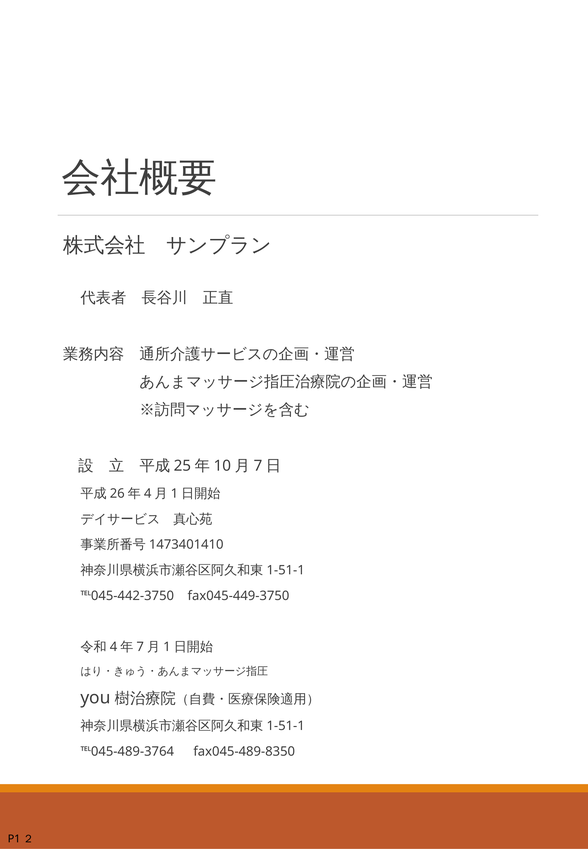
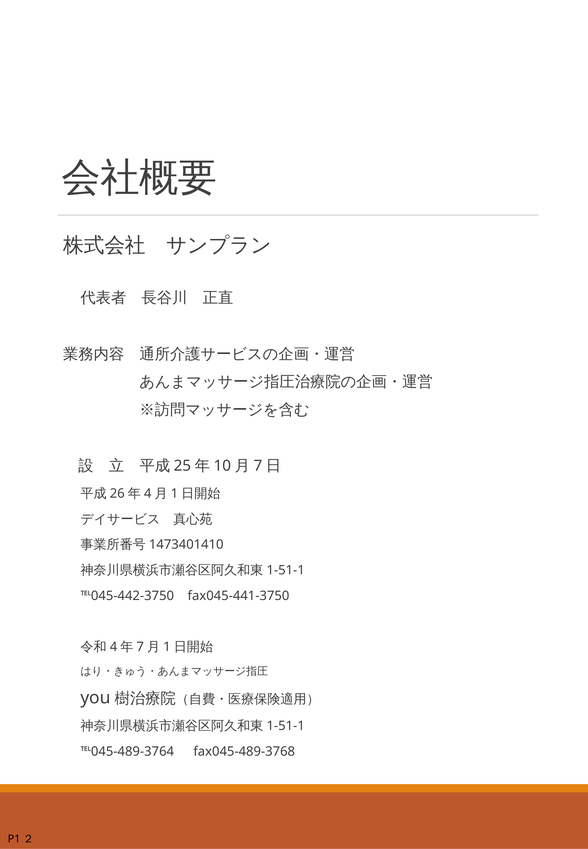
fax045-449-3750: fax045-449-3750 -> fax045-441-3750
fax045-489-8350: fax045-489-8350 -> fax045-489-3768
